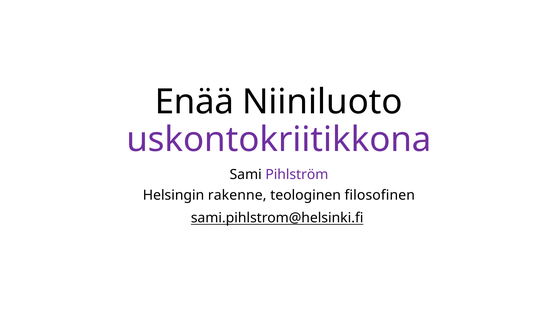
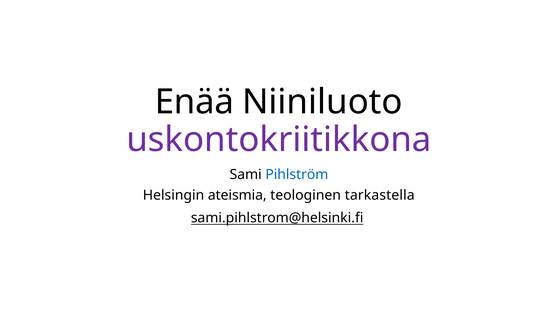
Pihlström colour: purple -> blue
rakenne: rakenne -> ateismia
filosofinen: filosofinen -> tarkastella
